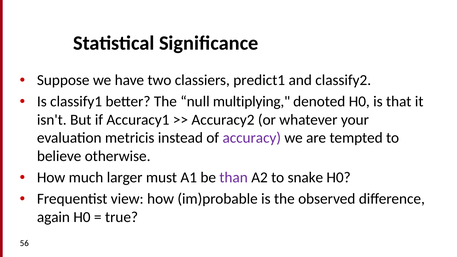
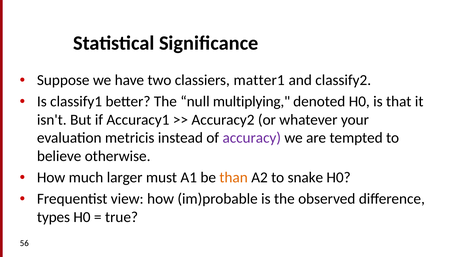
predict1: predict1 -> matter1
than colour: purple -> orange
again: again -> types
